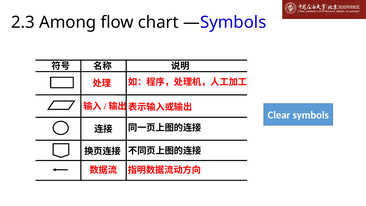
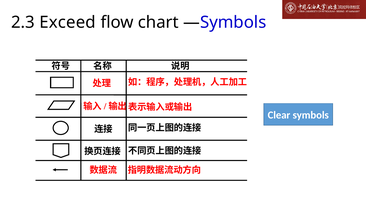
Among: Among -> Exceed
